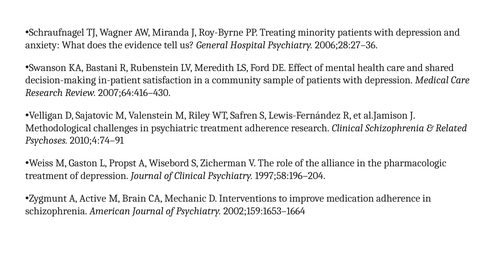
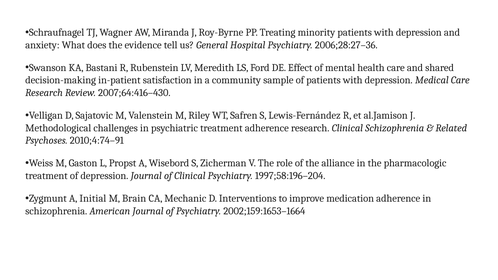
Active: Active -> Initial
